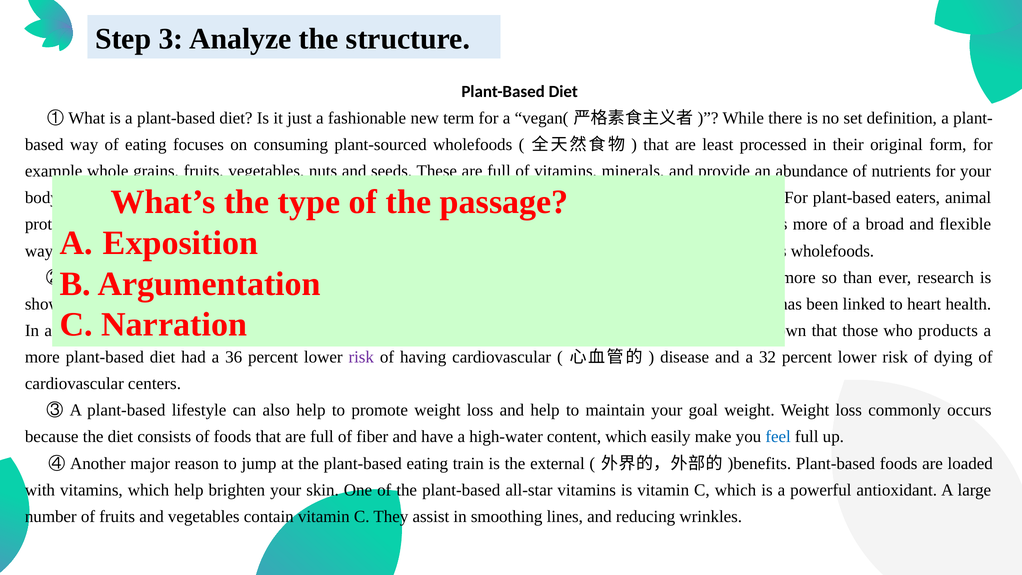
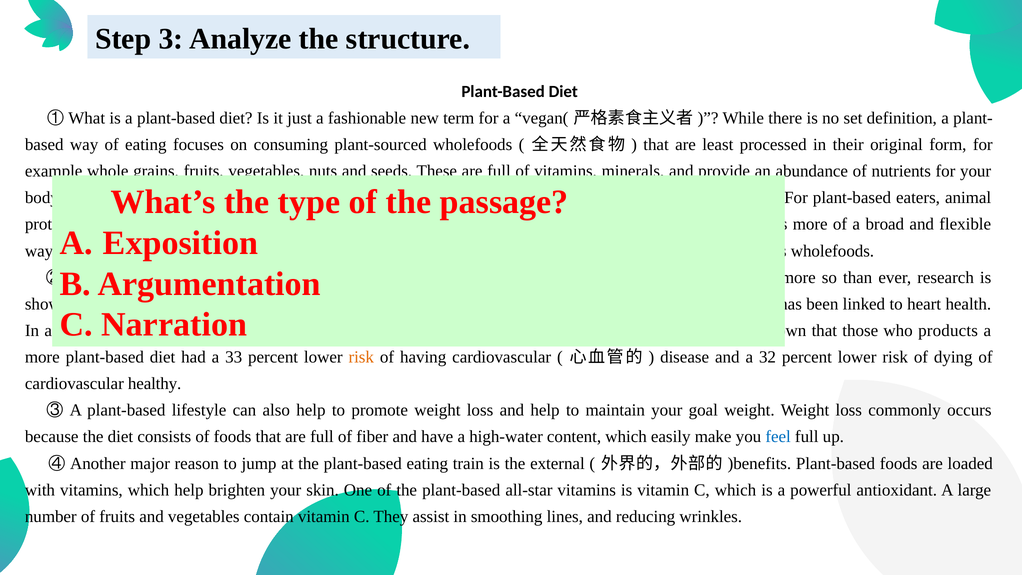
36: 36 -> 33
risk at (361, 357) colour: purple -> orange
centers: centers -> healthy
